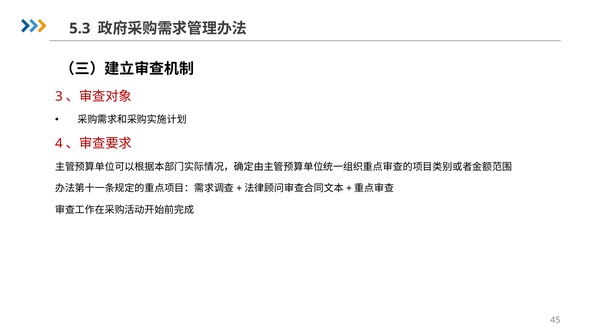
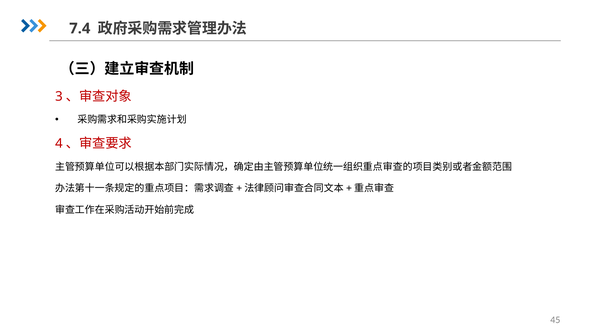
5.3: 5.3 -> 7.4
